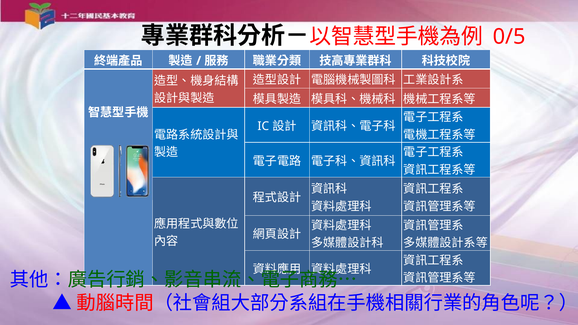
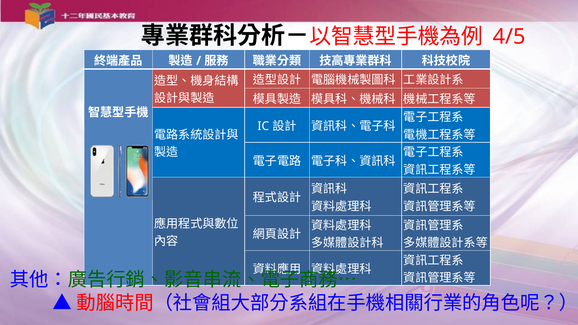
0/5: 0/5 -> 4/5
